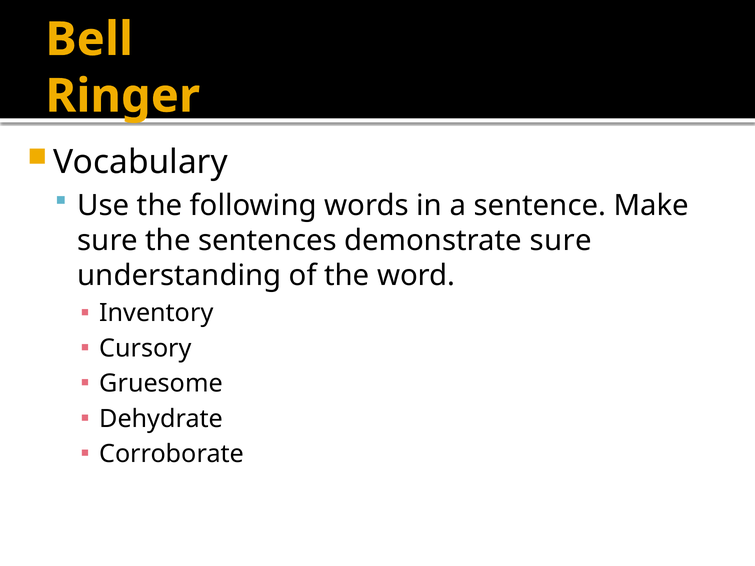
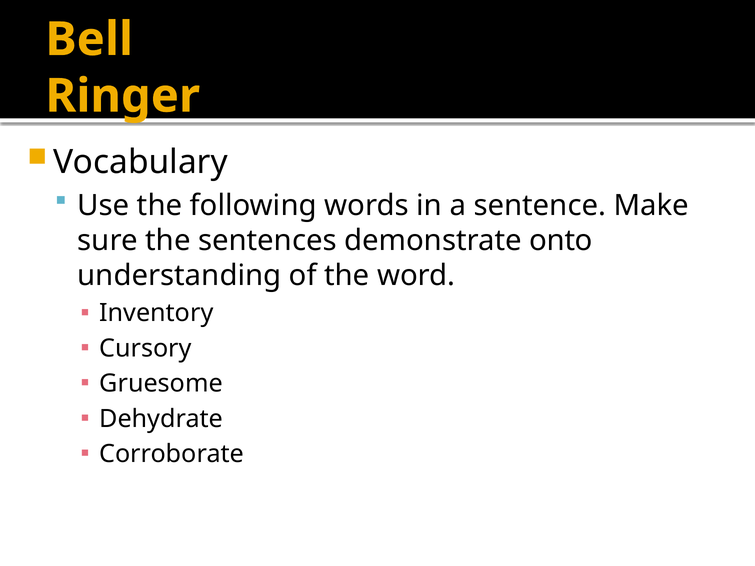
demonstrate sure: sure -> onto
